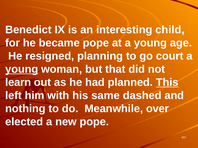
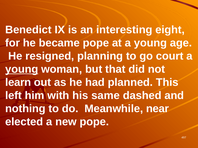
child: child -> eight
This underline: present -> none
over: over -> near
